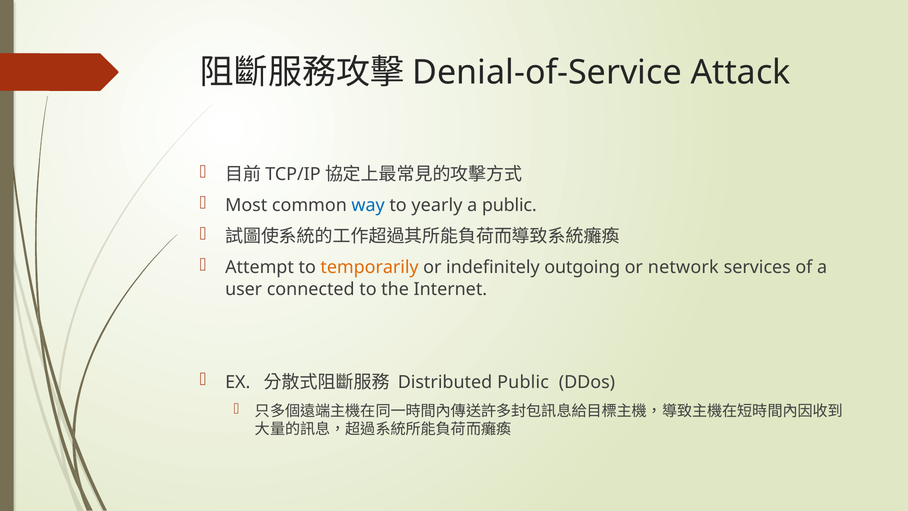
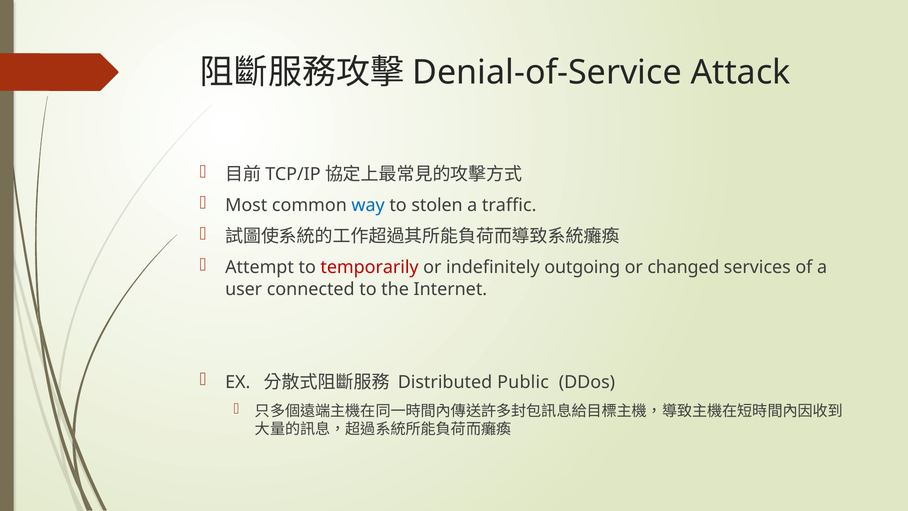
yearly: yearly -> stolen
a public: public -> traffic
temporarily colour: orange -> red
network: network -> changed
